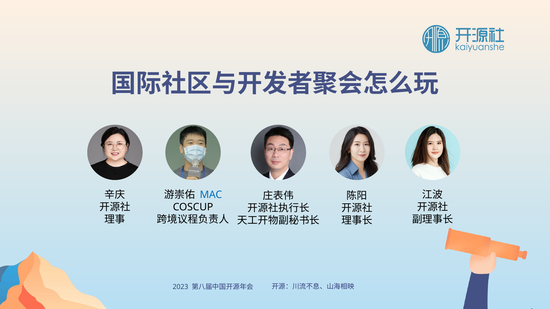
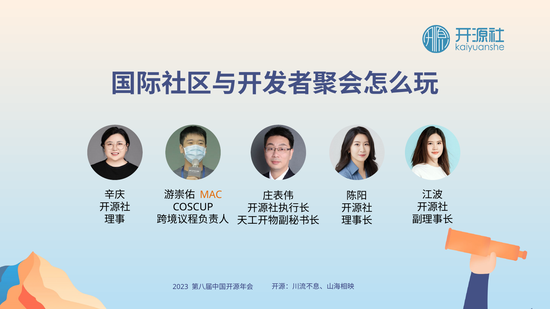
MAC colour: blue -> orange
